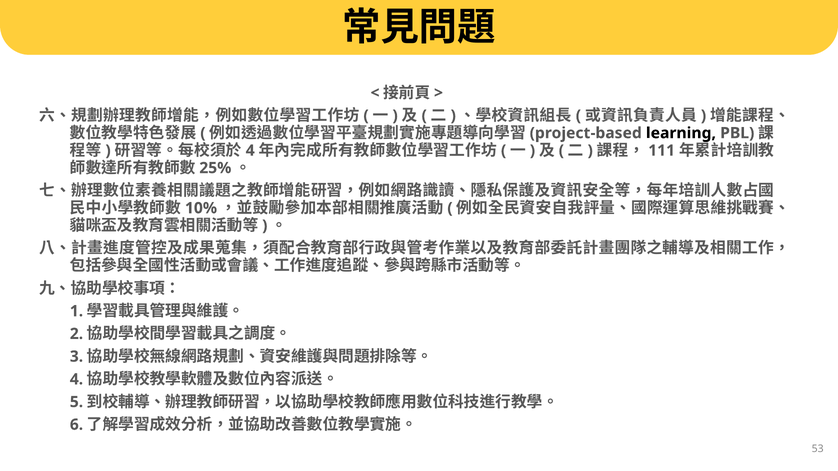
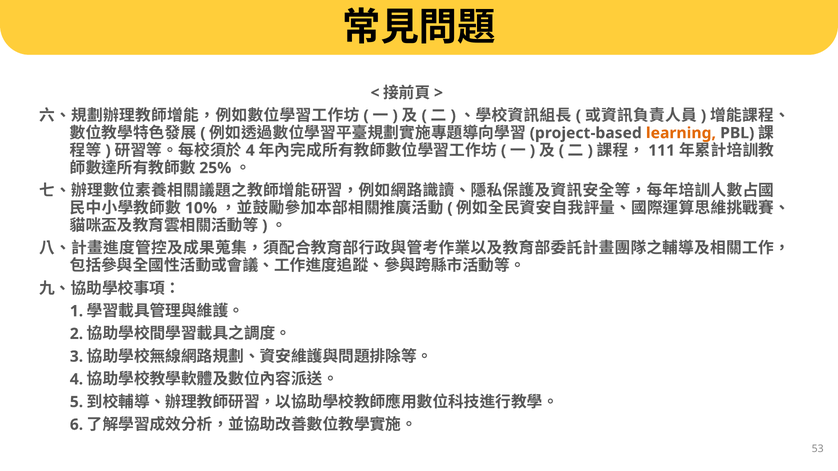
learning colour: black -> orange
